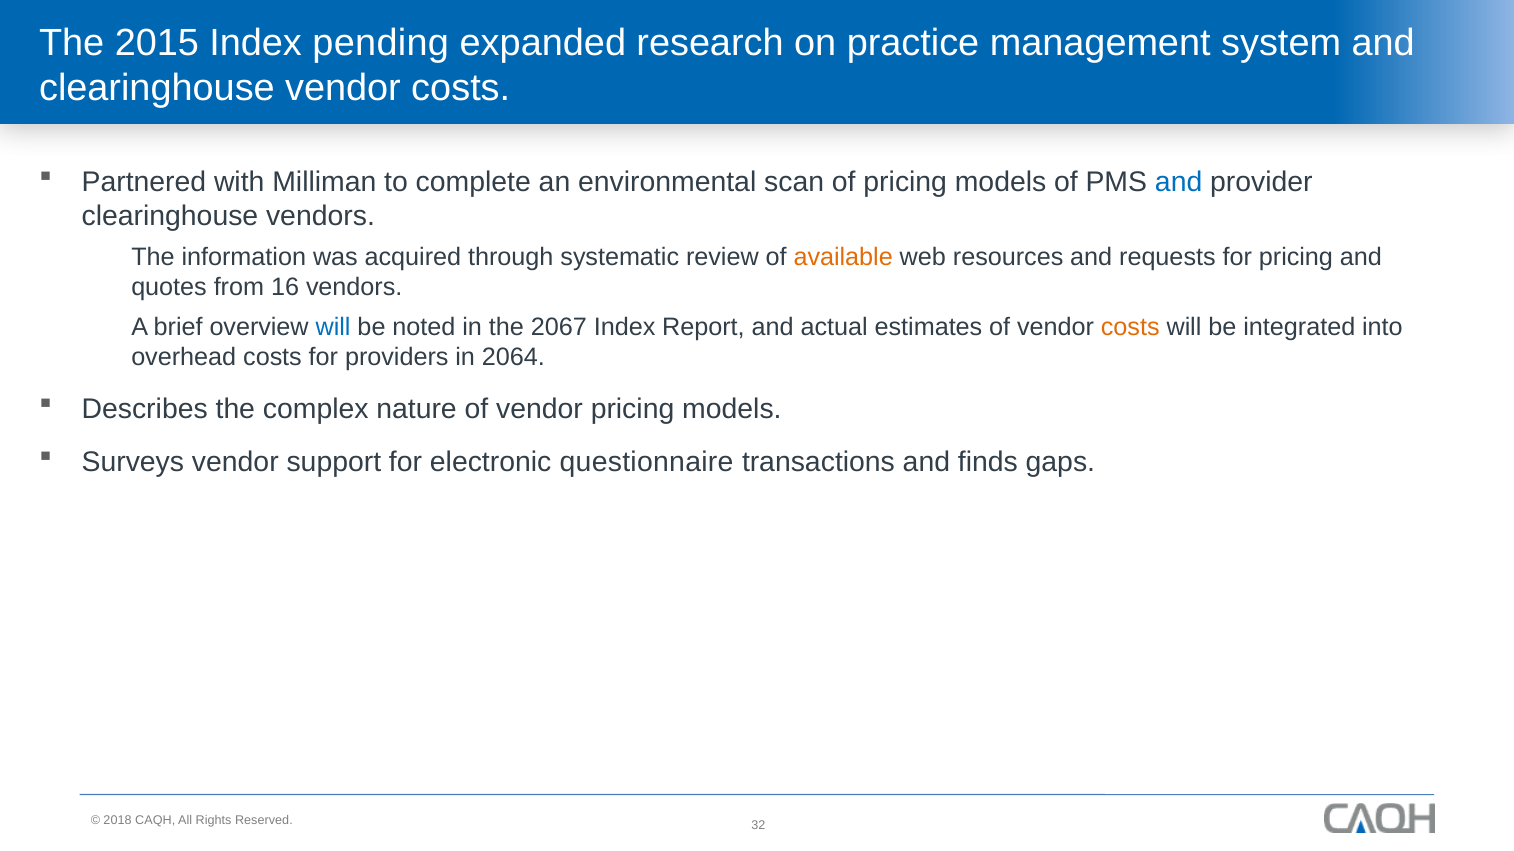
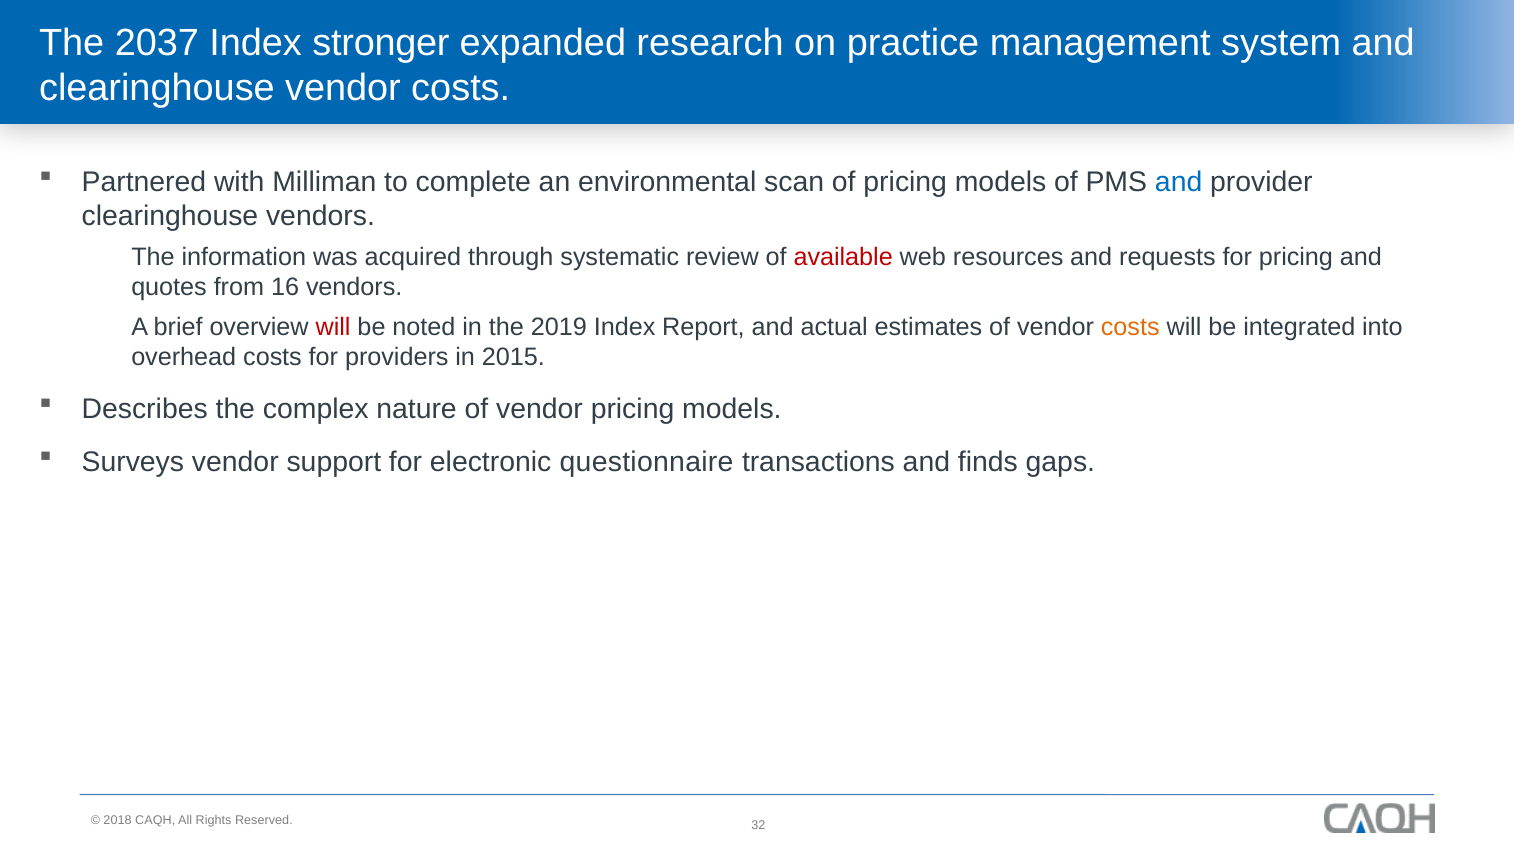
2015: 2015 -> 2037
pending: pending -> stronger
available colour: orange -> red
will at (333, 328) colour: blue -> red
2067: 2067 -> 2019
2064: 2064 -> 2015
